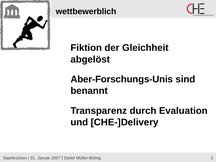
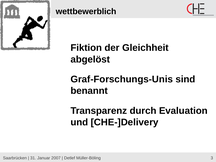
Aber-Forschungs-Unis: Aber-Forschungs-Unis -> Graf-Forschungs-Unis
